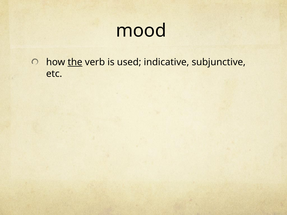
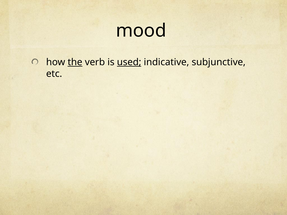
used underline: none -> present
